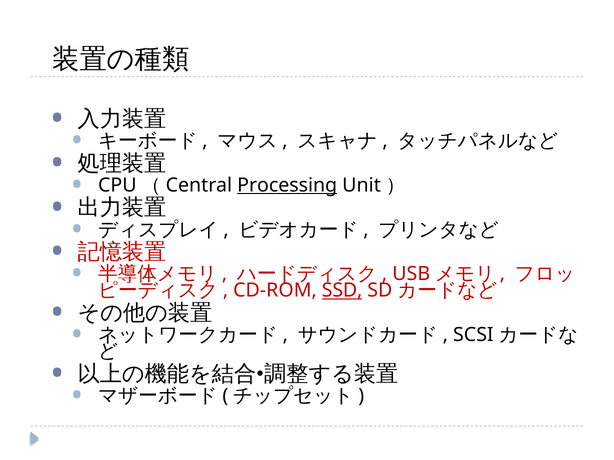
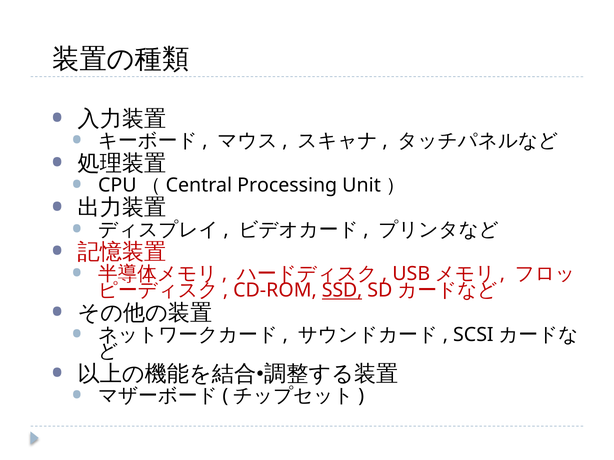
Processing underline: present -> none
